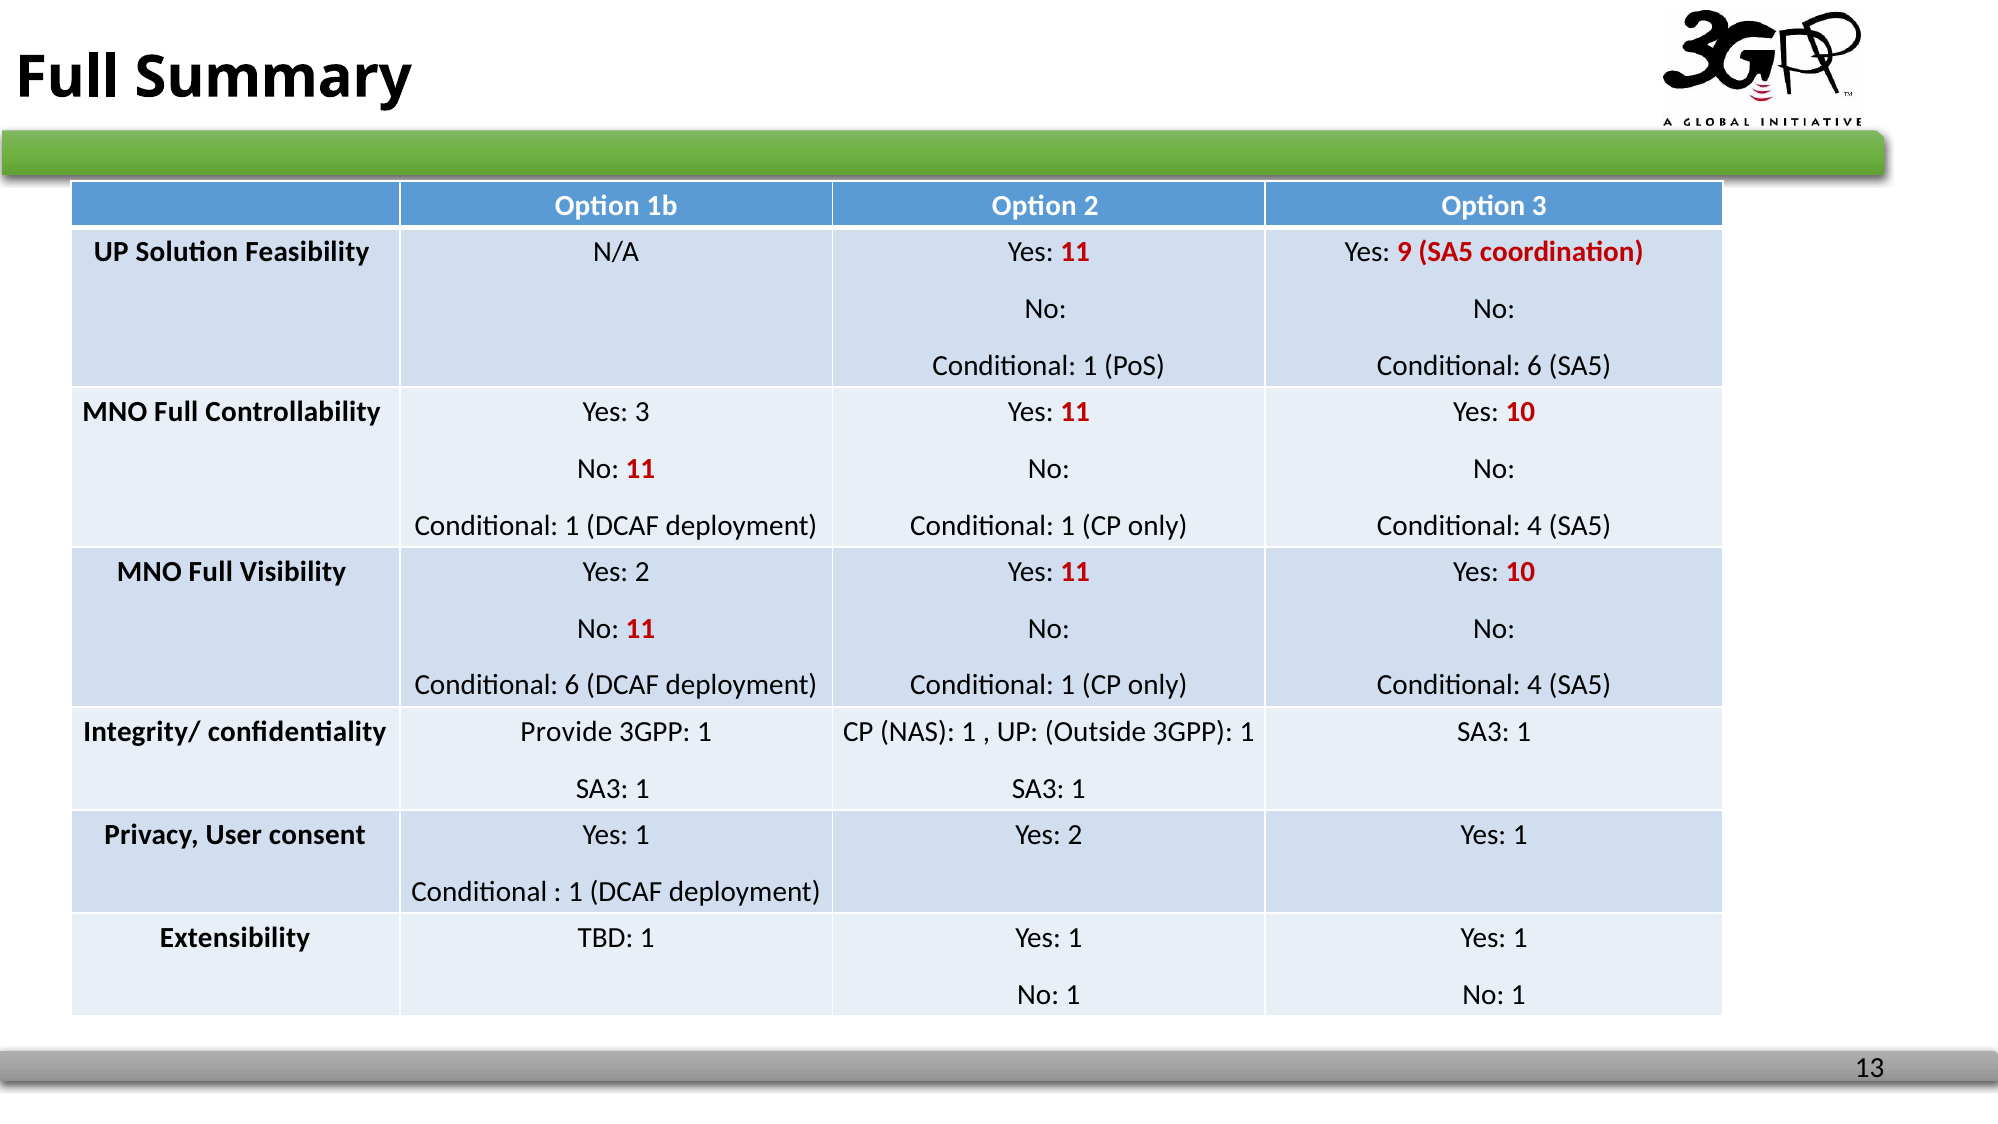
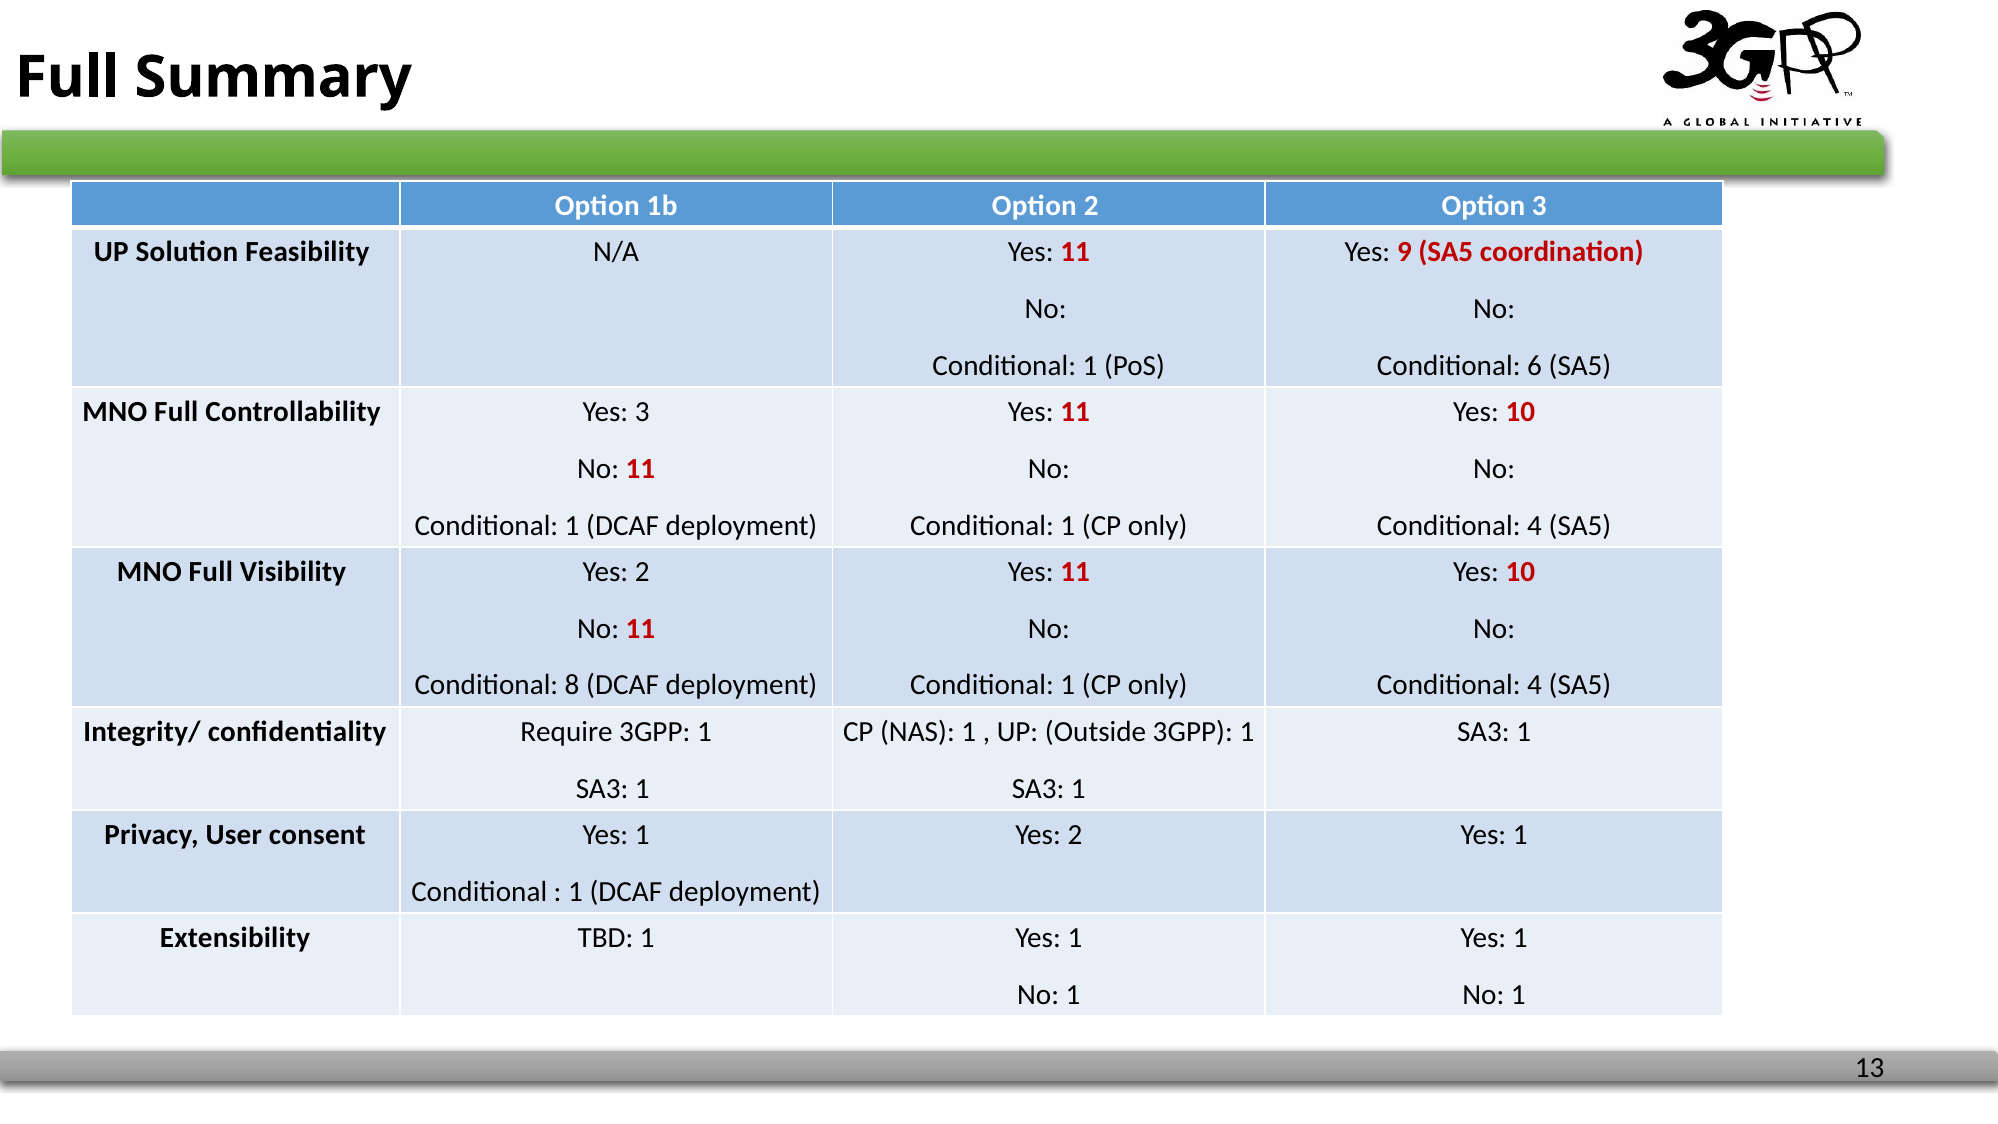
6 at (572, 685): 6 -> 8
Provide: Provide -> Require
